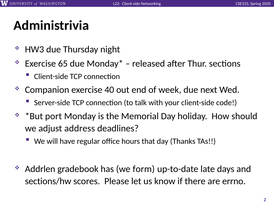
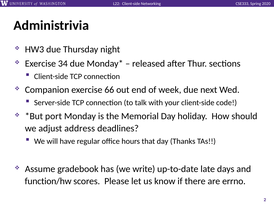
65: 65 -> 34
40: 40 -> 66
Addrlen: Addrlen -> Assume
form: form -> write
sections/hw: sections/hw -> function/hw
